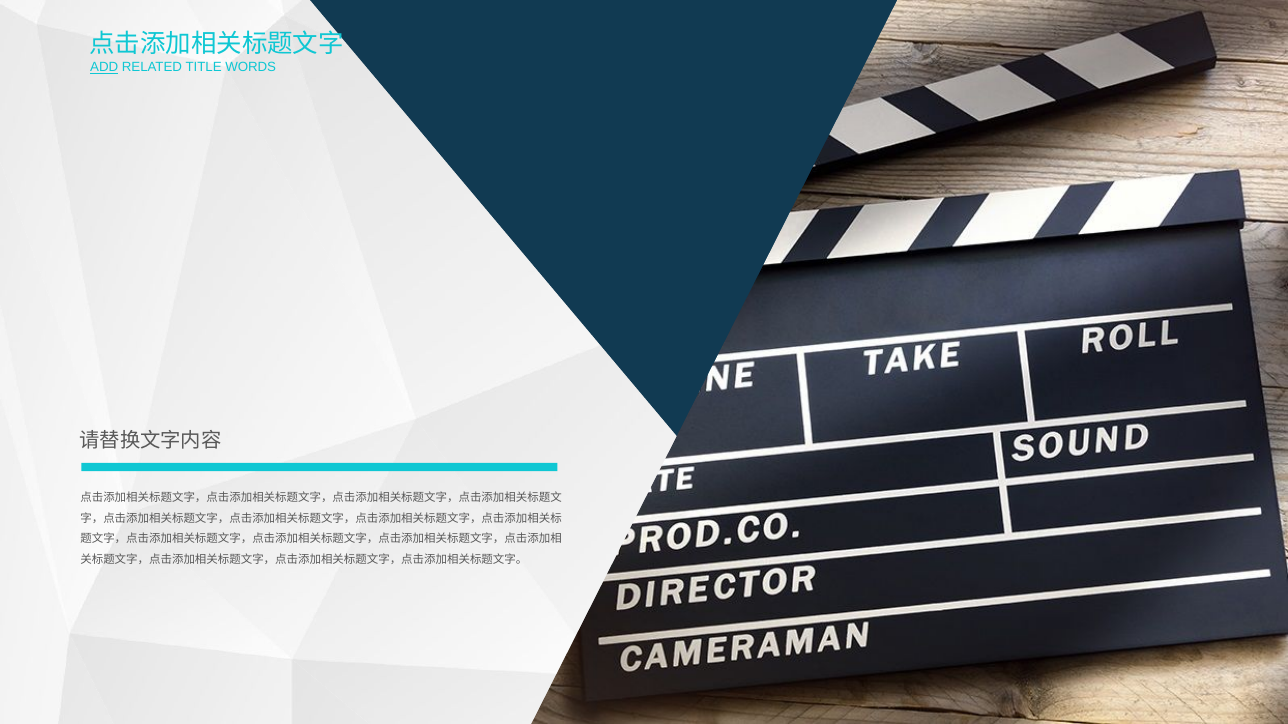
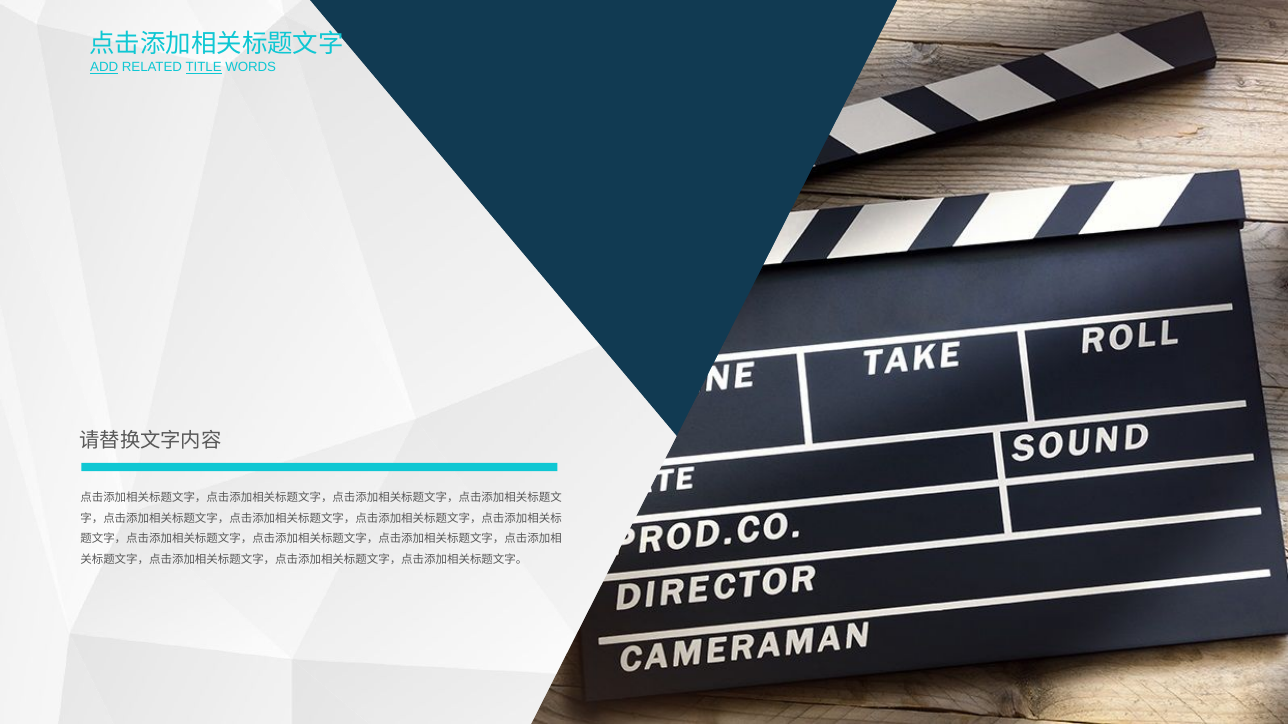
TITLE underline: none -> present
